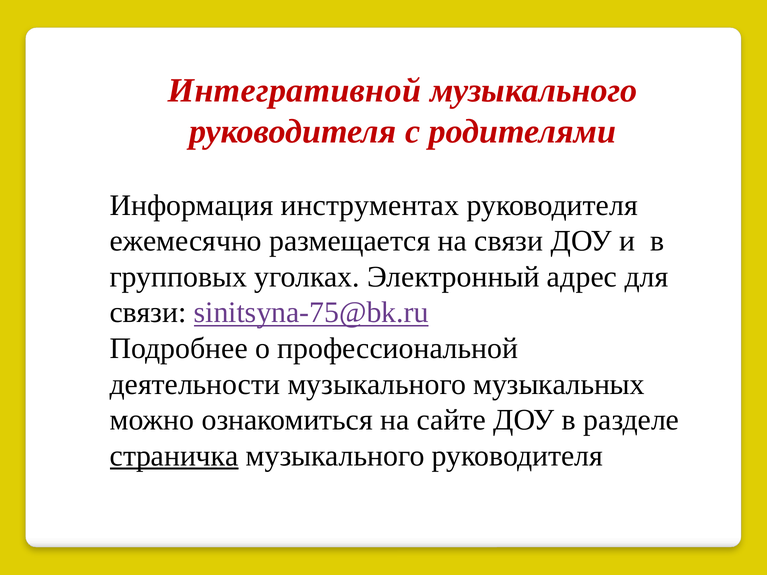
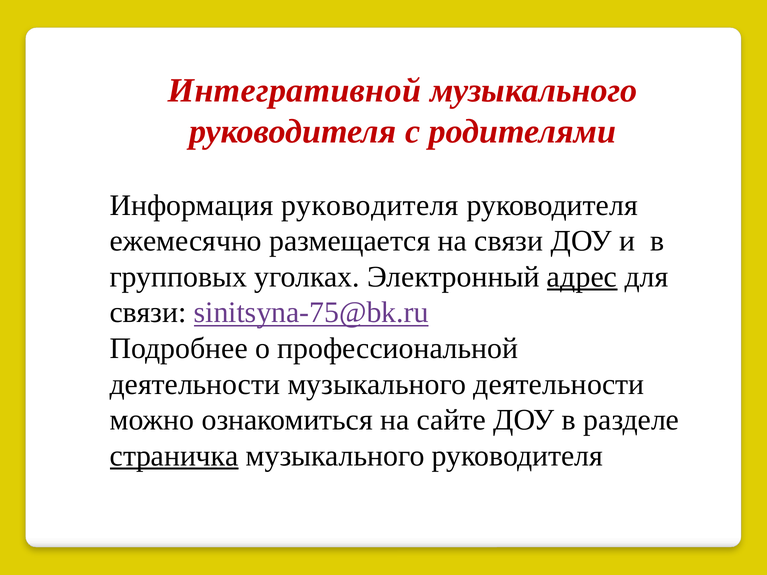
Информация инструментах: инструментах -> руководителя
адрес underline: none -> present
музыкального музыкальных: музыкальных -> деятельности
